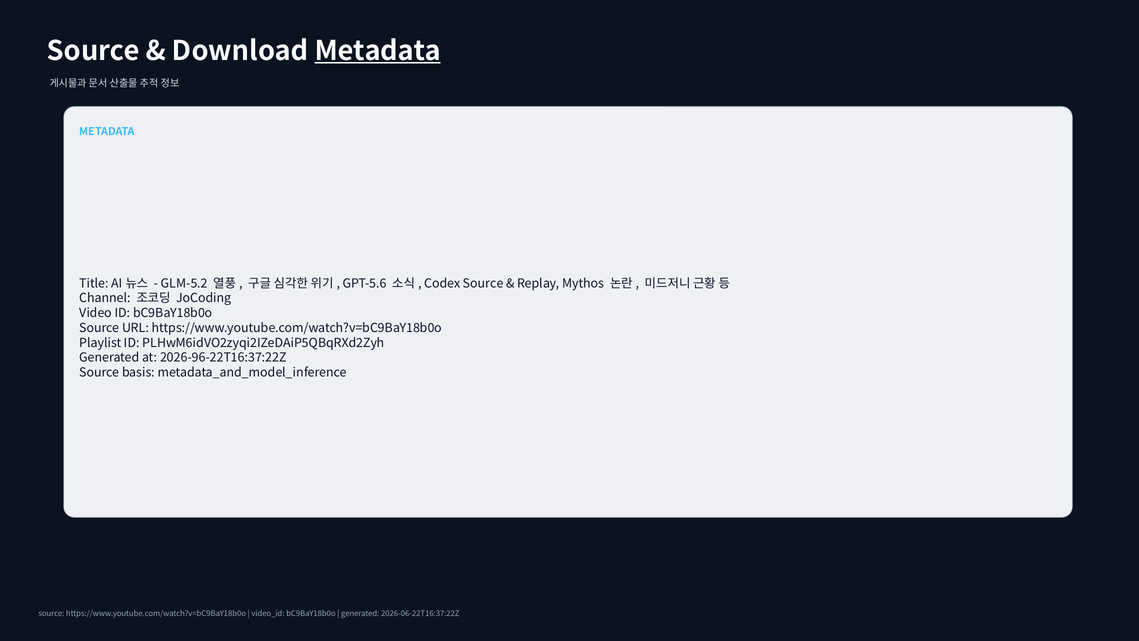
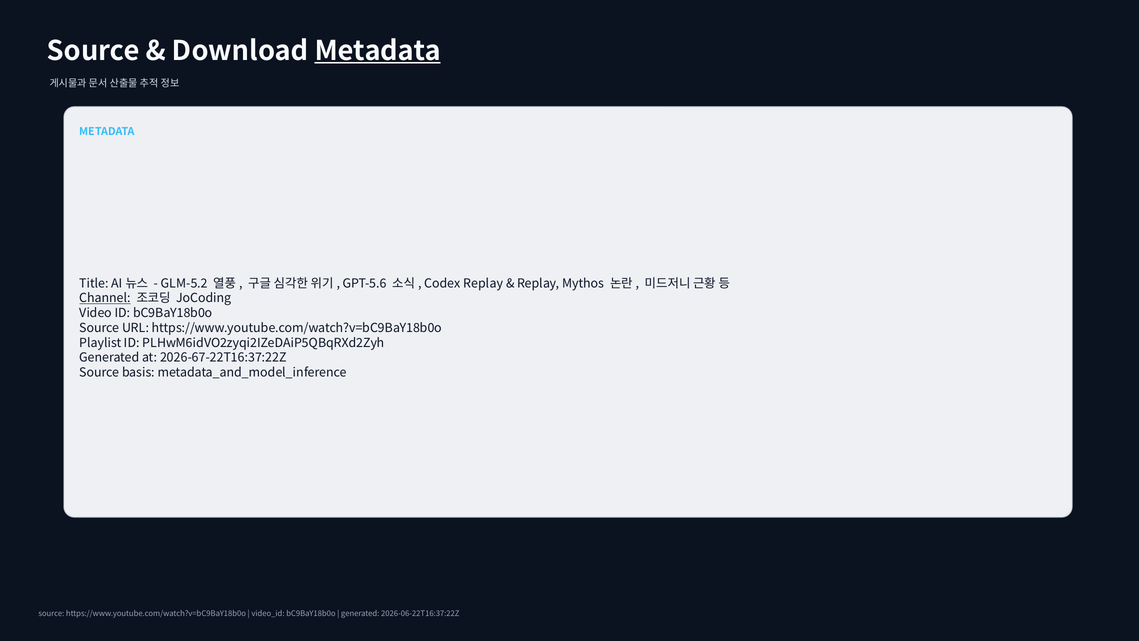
Codex Source: Source -> Replay
Channel underline: none -> present
2026-96-22T16:37:22Z: 2026-96-22T16:37:22Z -> 2026-67-22T16:37:22Z
